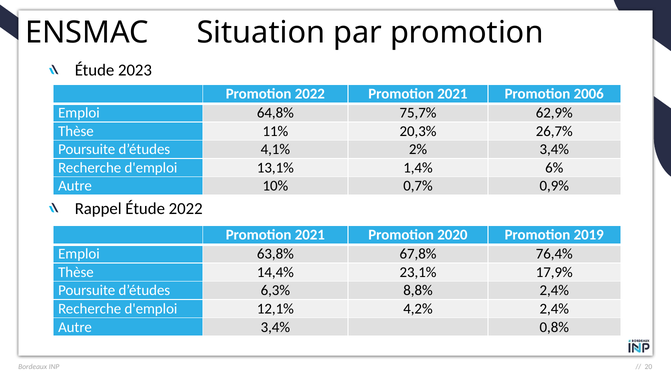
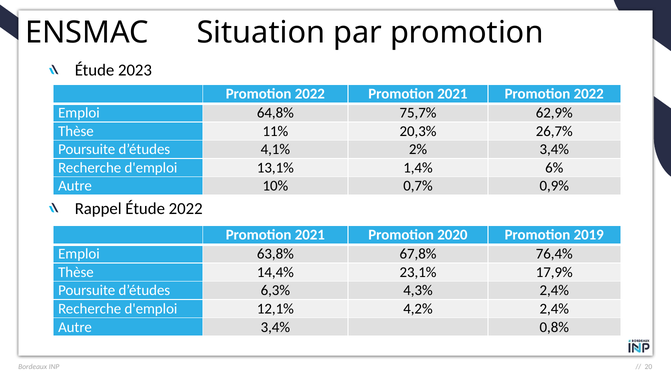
2021 Promotion 2006: 2006 -> 2022
8,8%: 8,8% -> 4,3%
